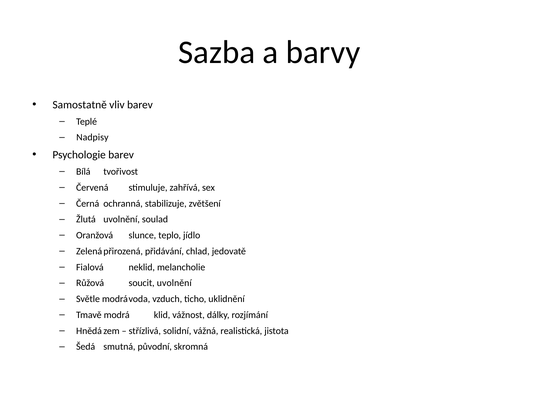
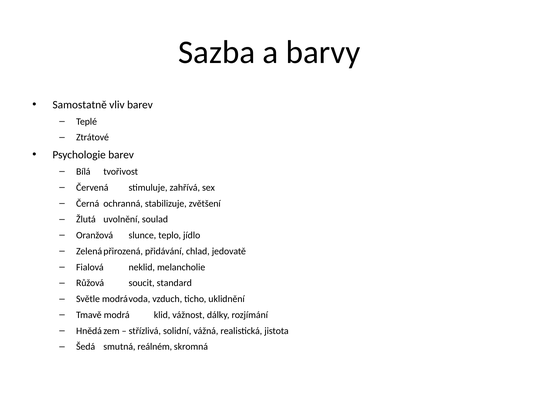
Nadpisy: Nadpisy -> Ztrátové
soucit uvolnění: uvolnění -> standard
původní: původní -> reálném
